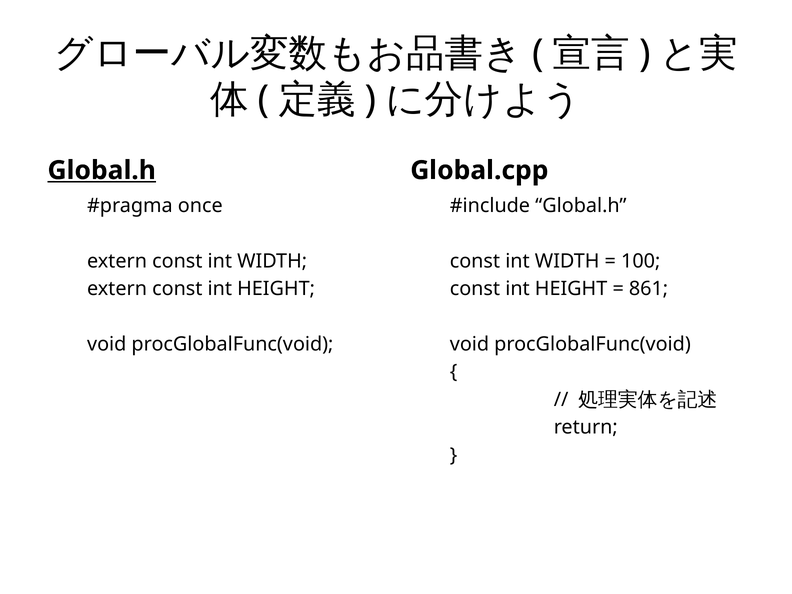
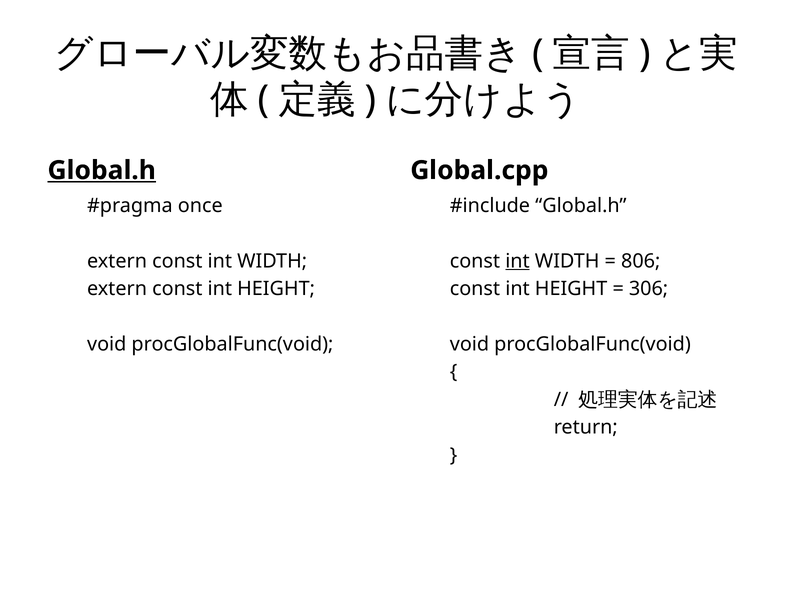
int at (517, 261) underline: none -> present
100: 100 -> 806
861: 861 -> 306
